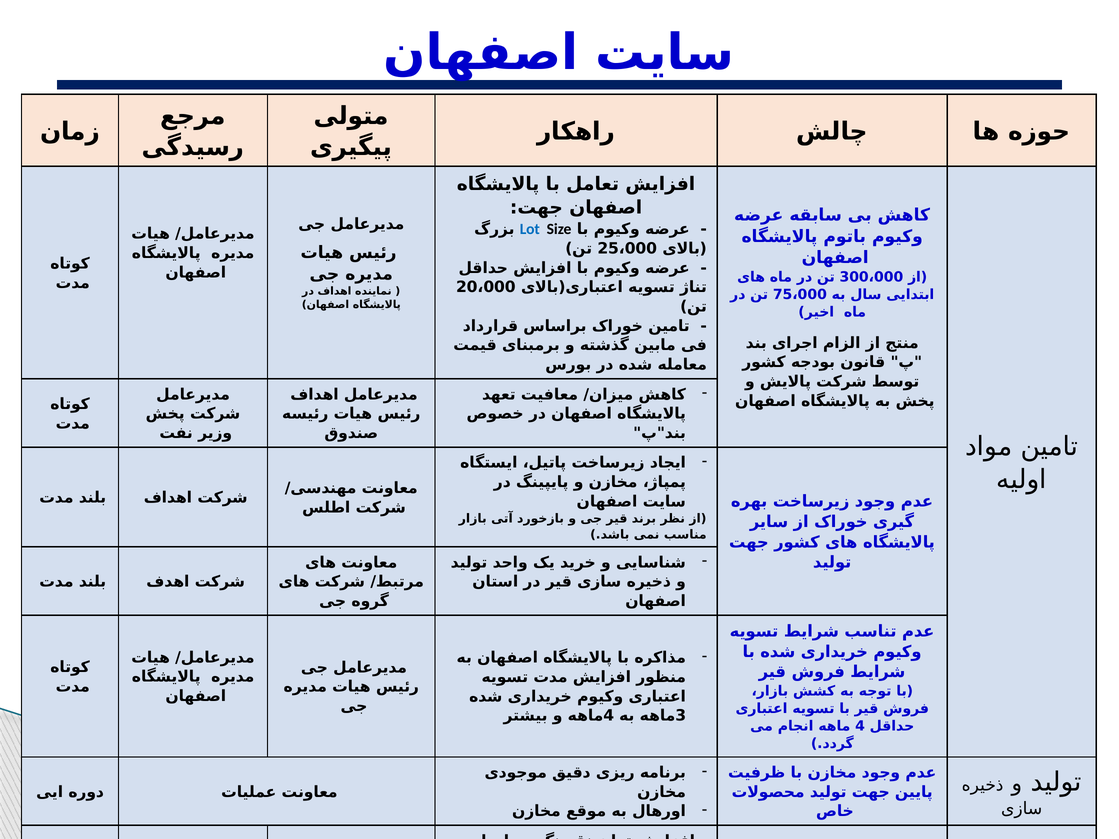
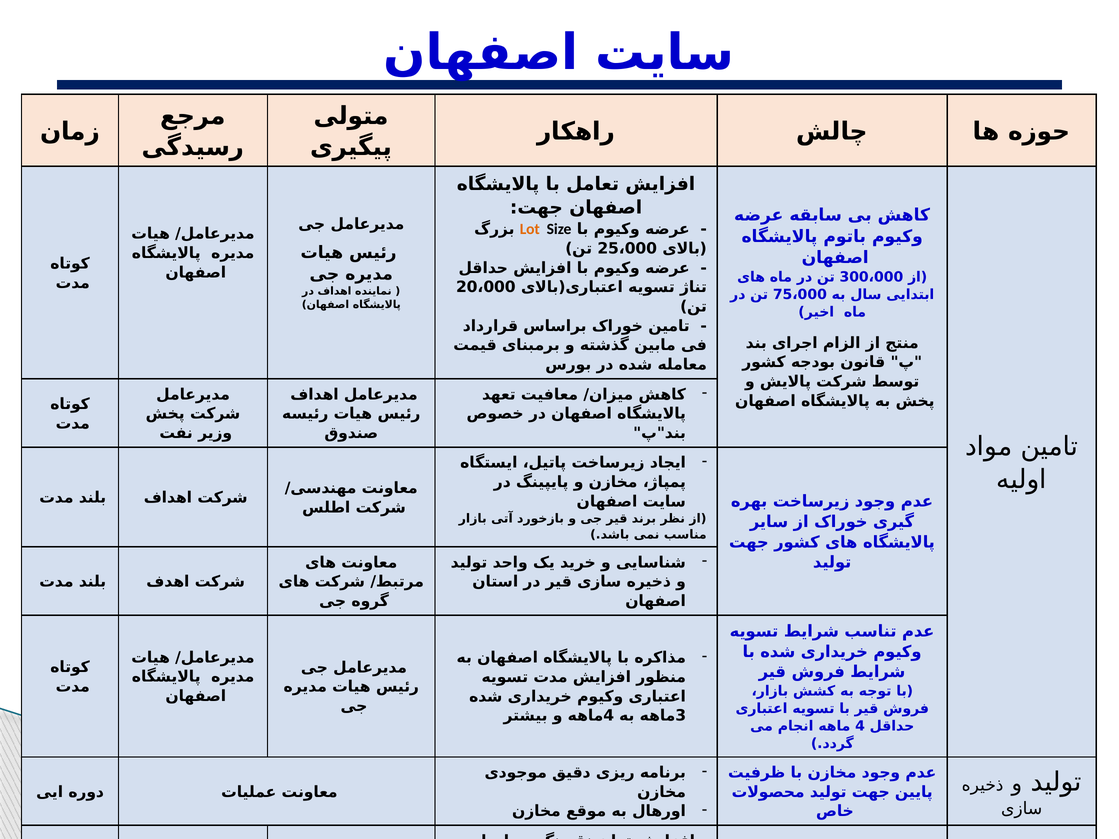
Lot colour: blue -> orange
